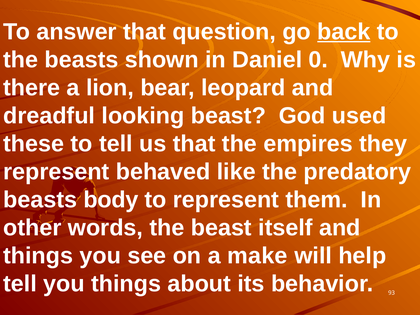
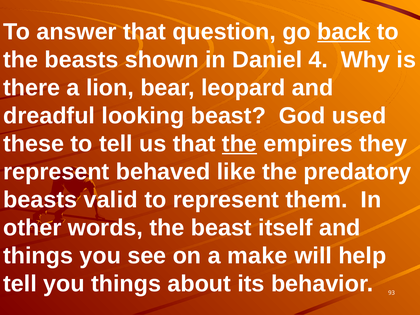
0: 0 -> 4
the at (239, 144) underline: none -> present
body: body -> valid
